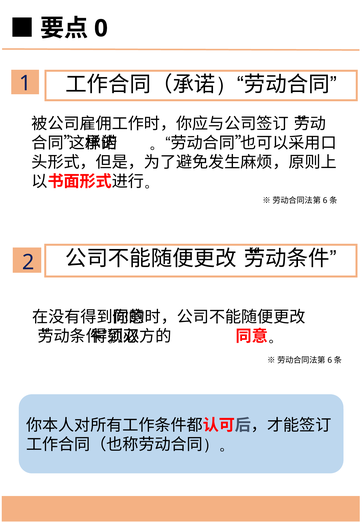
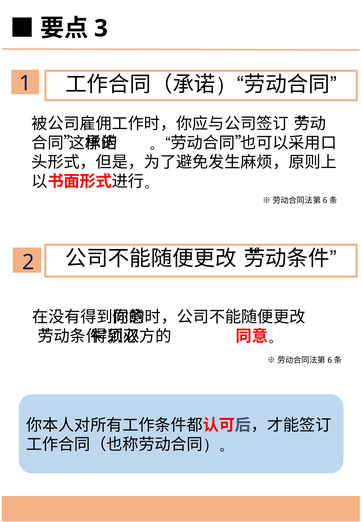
0: 0 -> 3
